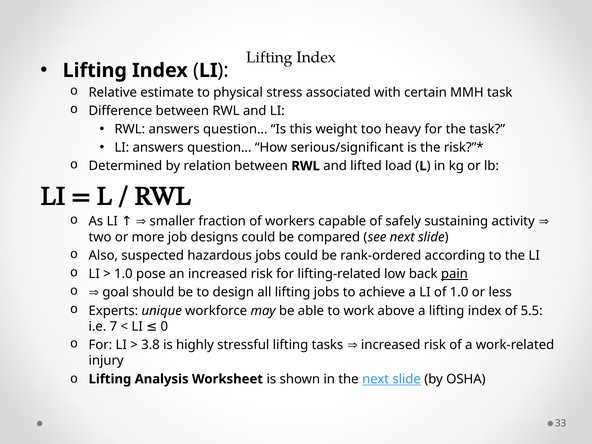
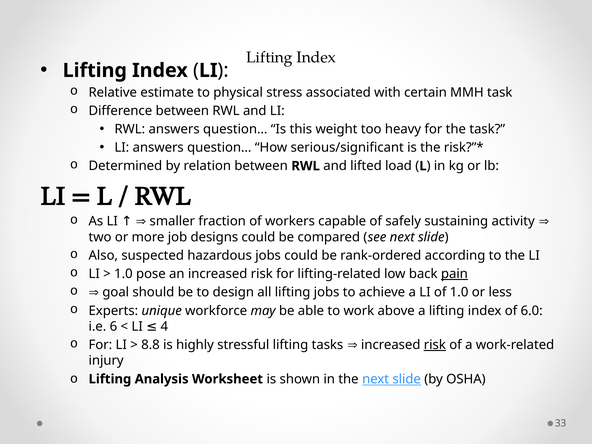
5.5: 5.5 -> 6.0
7: 7 -> 6
0: 0 -> 4
3.8: 3.8 -> 8.8
risk at (435, 345) underline: none -> present
